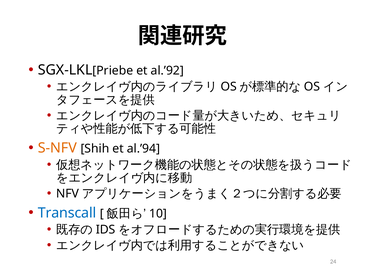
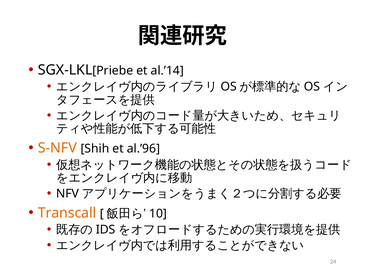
al.’92: al.’92 -> al.’14
al.’94: al.’94 -> al.’96
Transcall colour: blue -> orange
